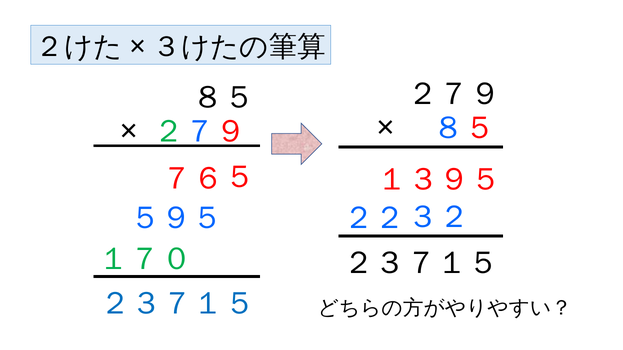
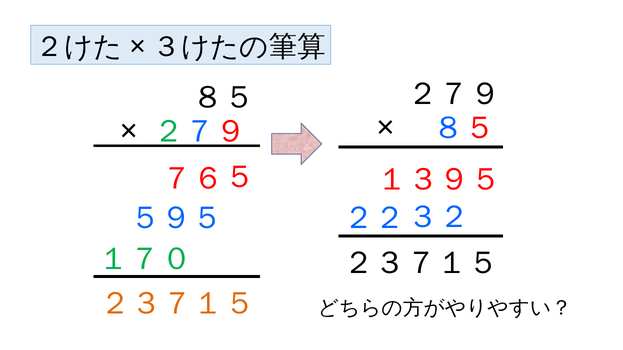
２３７１５ at (177, 304) colour: blue -> orange
